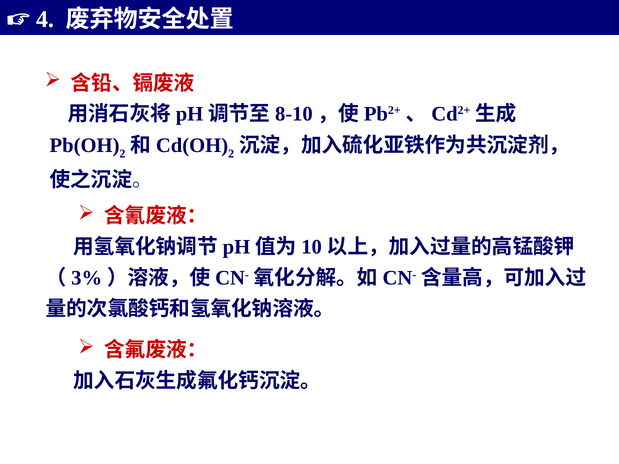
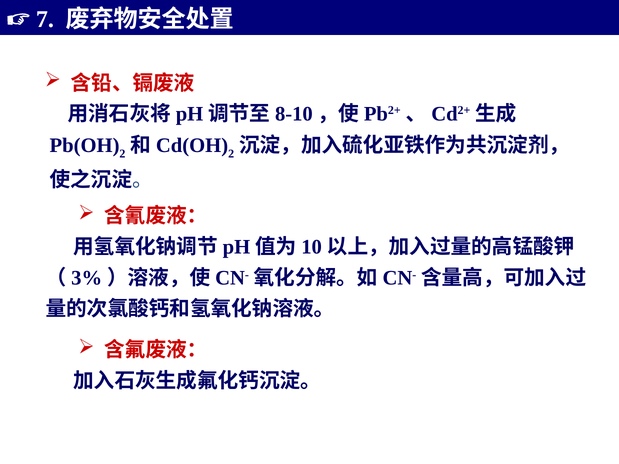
4: 4 -> 7
